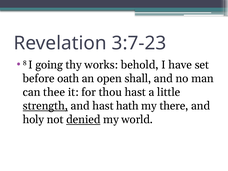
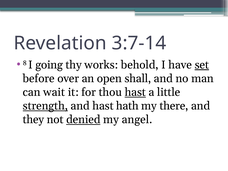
3:7-23: 3:7-23 -> 3:7-14
set underline: none -> present
oath: oath -> over
thee: thee -> wait
hast at (135, 92) underline: none -> present
holy: holy -> they
world: world -> angel
